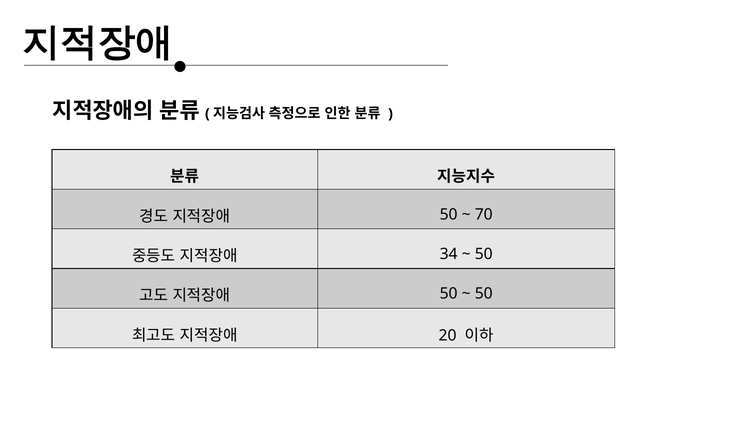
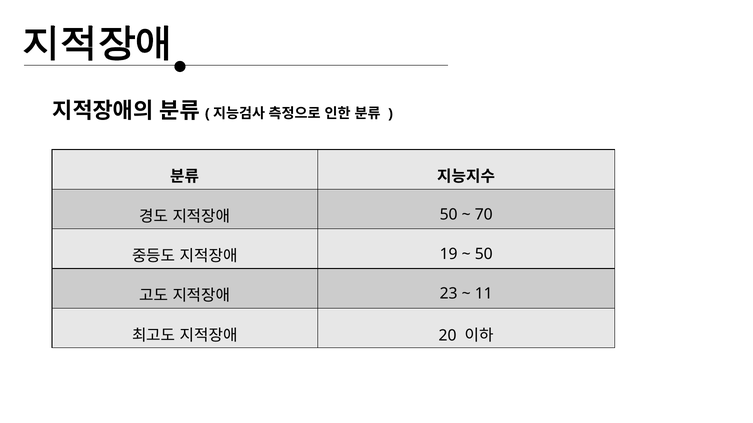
34: 34 -> 19
50 at (449, 294): 50 -> 23
50 at (484, 294): 50 -> 11
